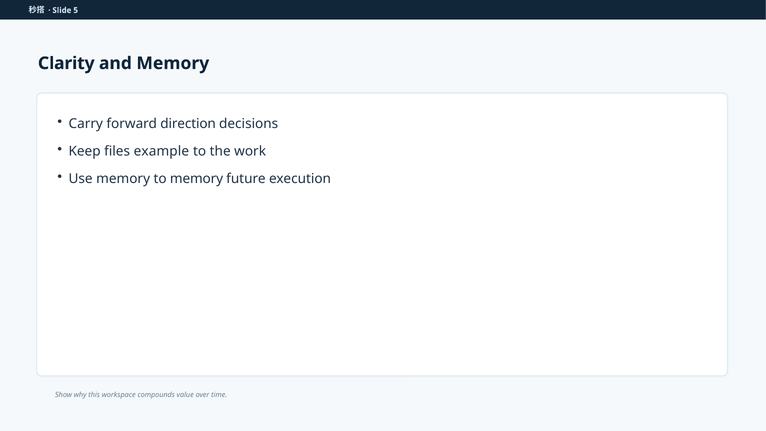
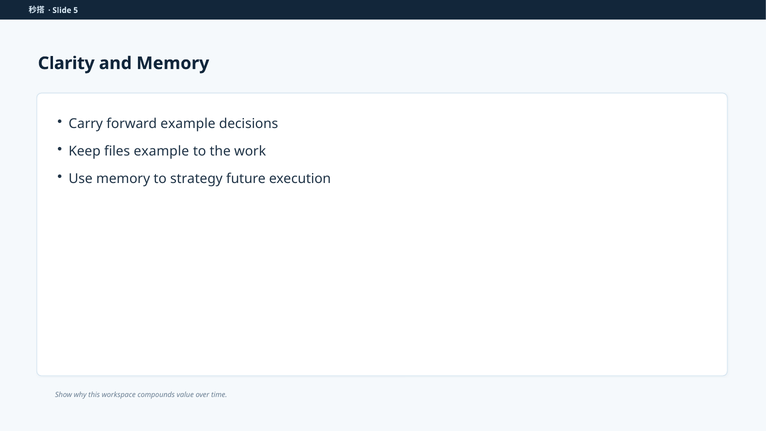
forward direction: direction -> example
to memory: memory -> strategy
